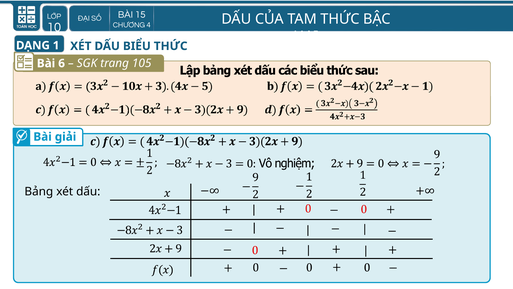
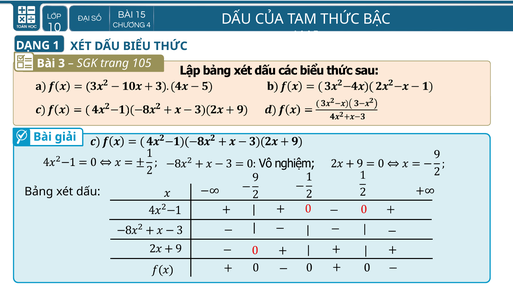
6: 6 -> 3
